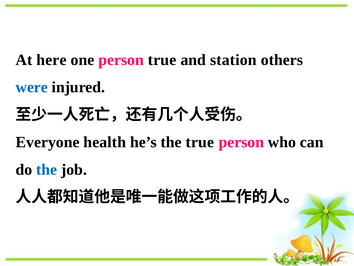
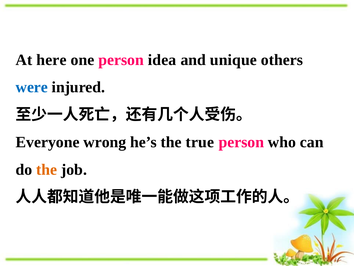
person true: true -> idea
station: station -> unique
health: health -> wrong
the at (47, 169) colour: blue -> orange
